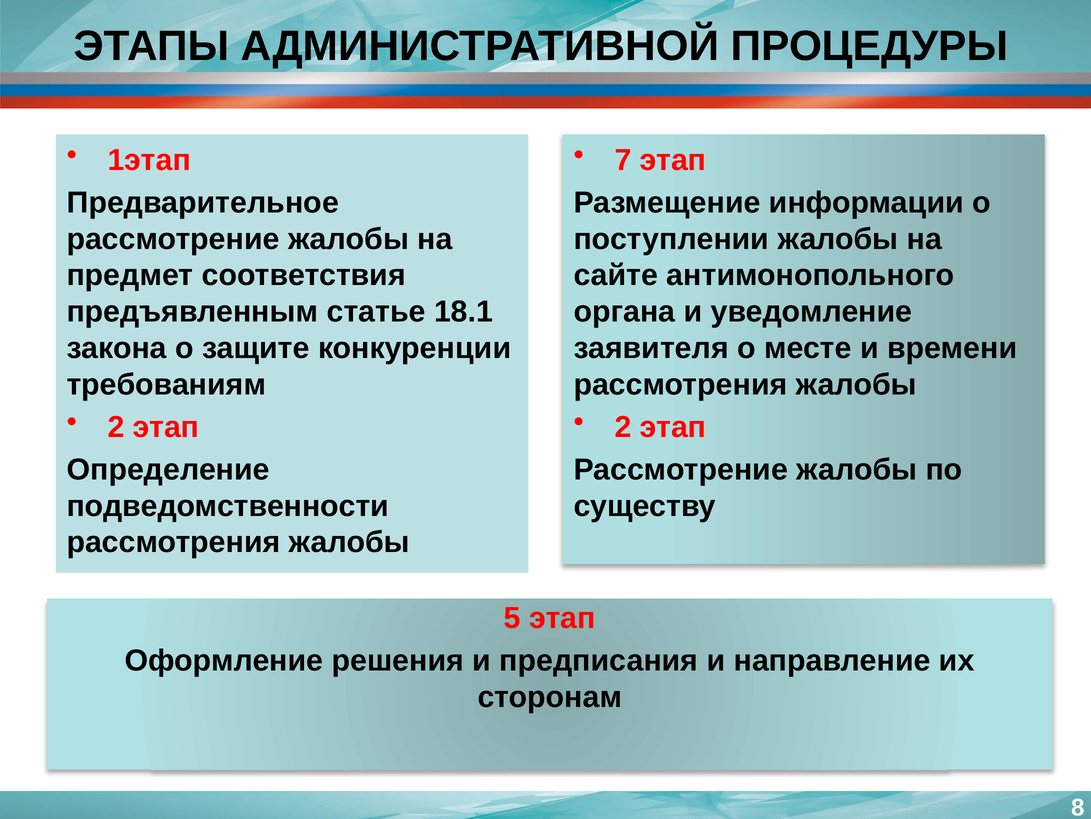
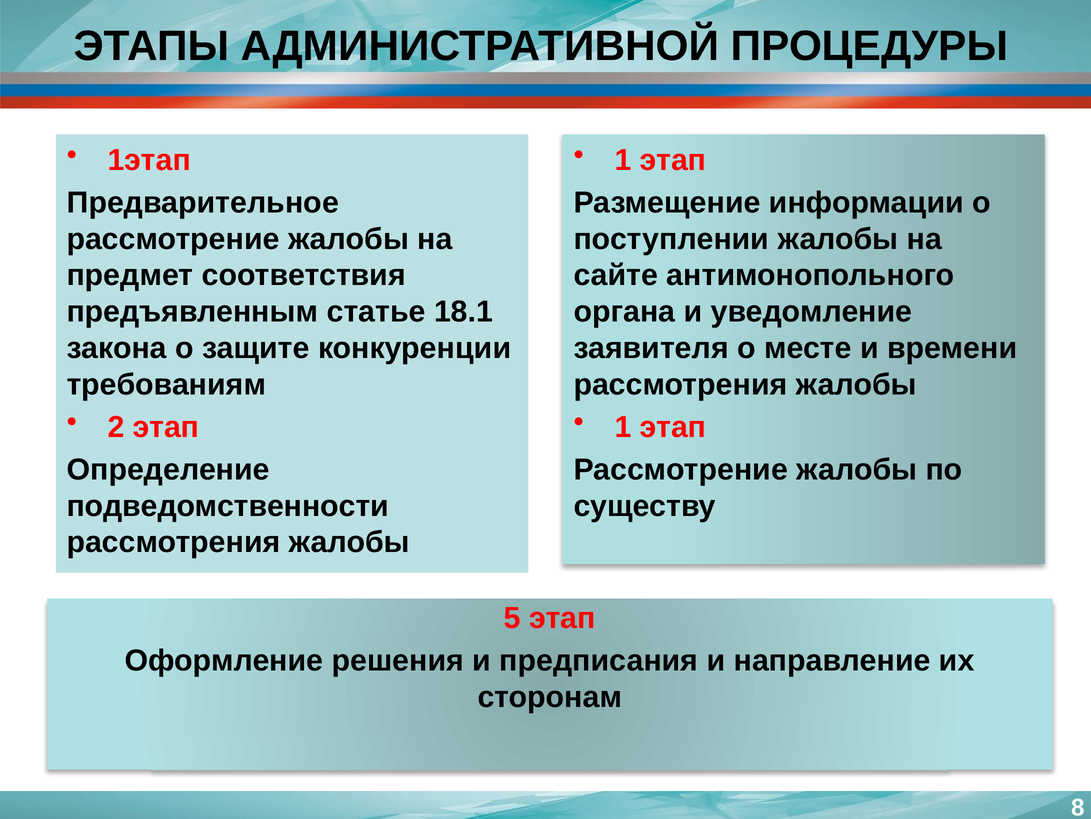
7 at (623, 160): 7 -> 1
2 at (623, 427): 2 -> 1
